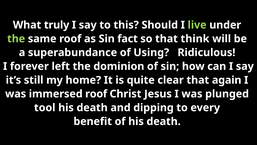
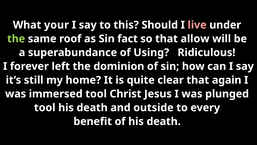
truly: truly -> your
live colour: light green -> pink
think: think -> allow
immersed roof: roof -> tool
dipping: dipping -> outside
